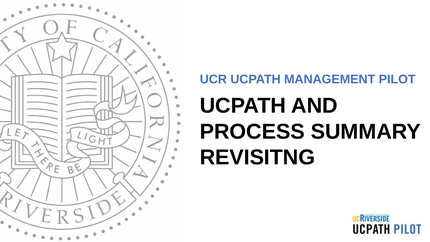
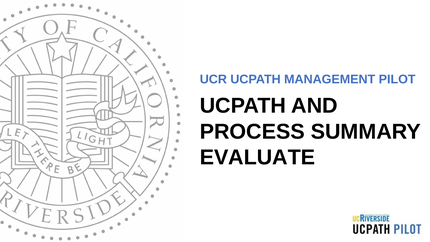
REVISITNG: REVISITNG -> EVALUATE
